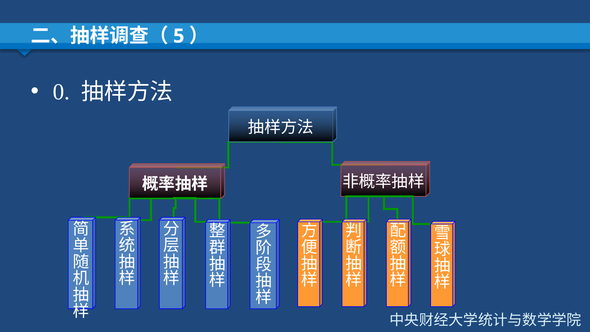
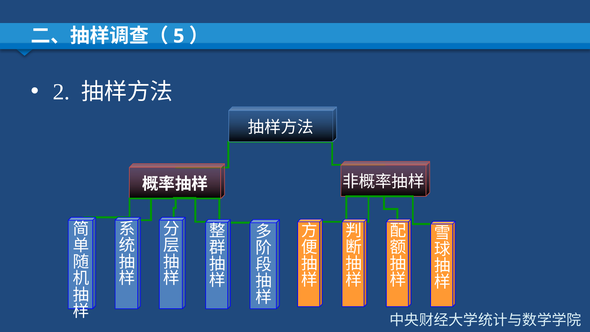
0: 0 -> 2
